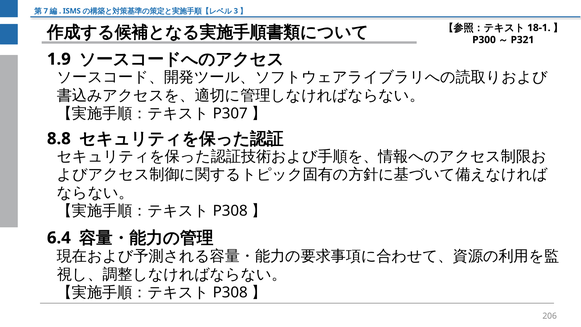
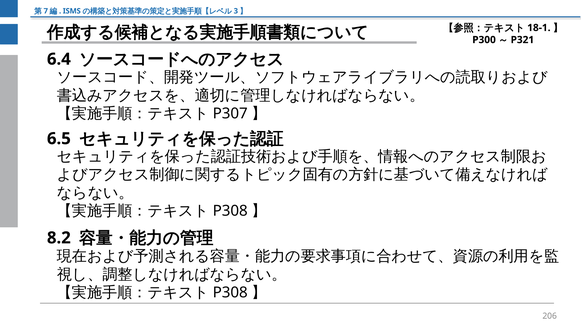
1.9: 1.9 -> 6.4
8.8: 8.8 -> 6.5
6.4: 6.4 -> 8.2
